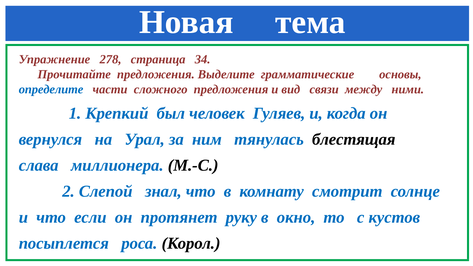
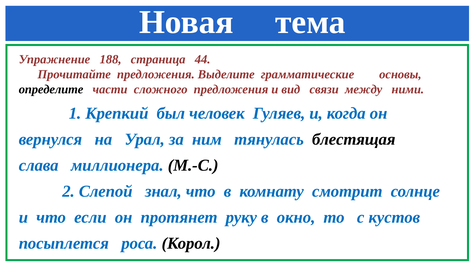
278: 278 -> 188
34: 34 -> 44
определите colour: blue -> black
